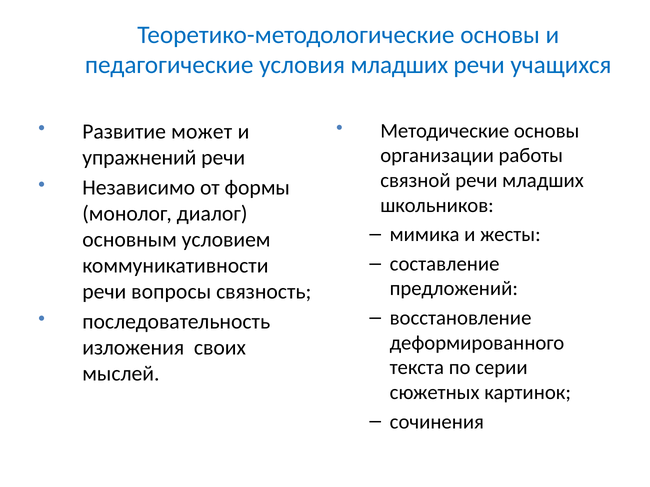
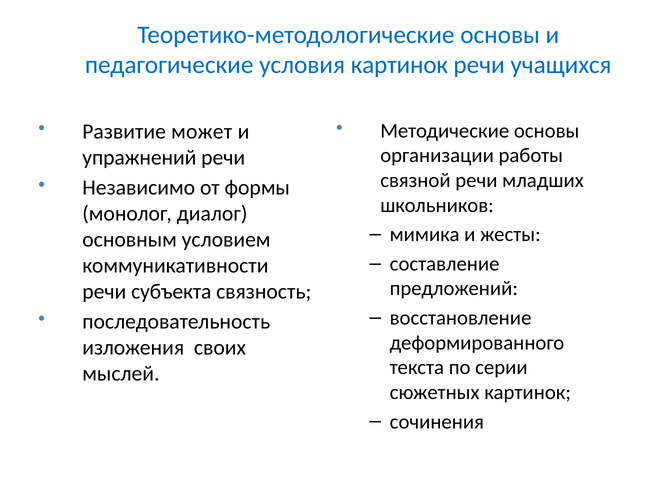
условия младших: младших -> картинок
вопросы: вопросы -> субъекта
